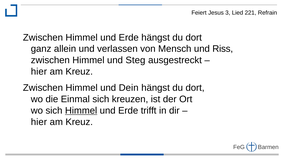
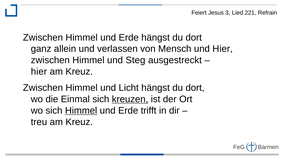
und Riss: Riss -> Hier
Dein: Dein -> Licht
kreuzen underline: none -> present
hier at (39, 122): hier -> treu
